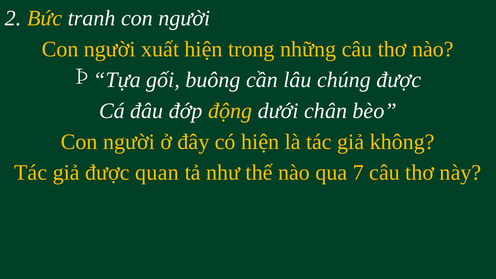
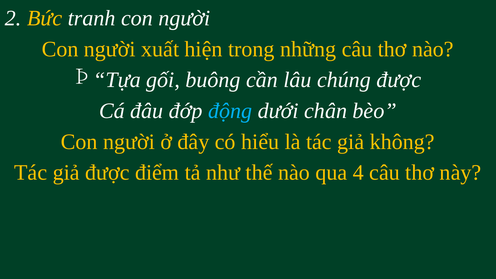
động colour: yellow -> light blue
có hiện: hiện -> hiểu
quan: quan -> điểm
7: 7 -> 4
